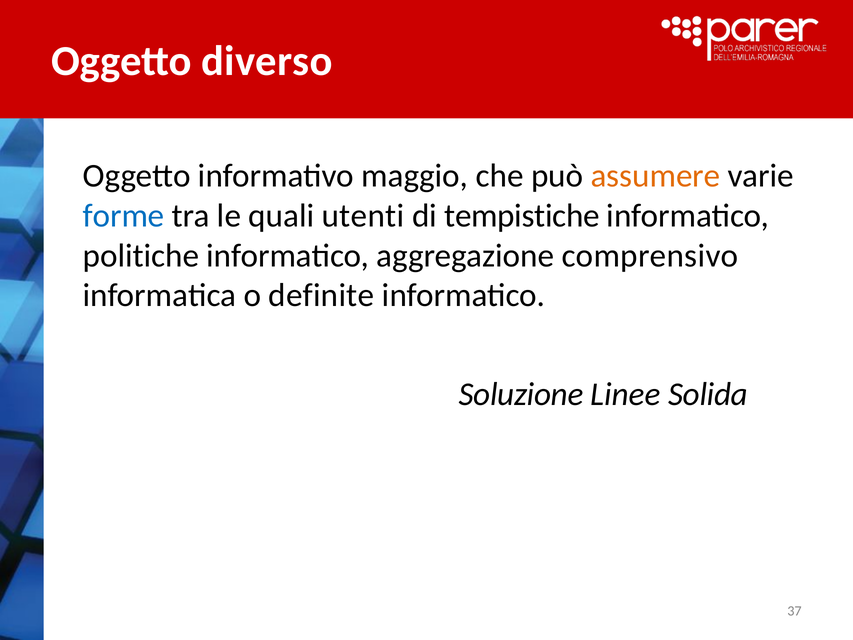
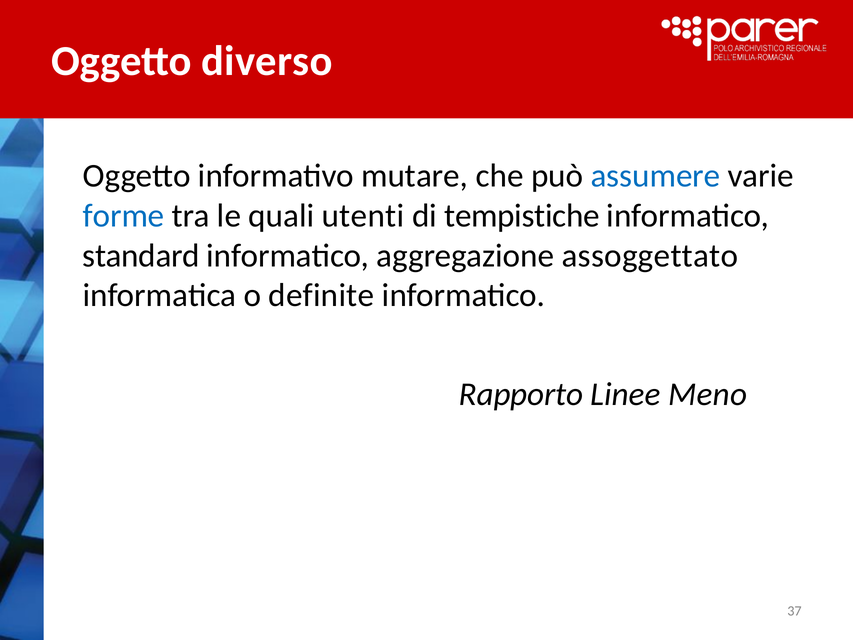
maggio: maggio -> mutare
assumere colour: orange -> blue
politiche: politiche -> standard
comprensivo: comprensivo -> assoggettato
Soluzione: Soluzione -> Rapporto
Solida: Solida -> Meno
